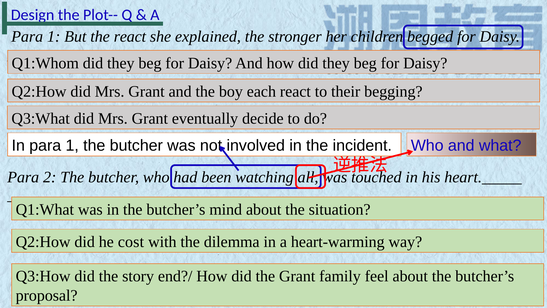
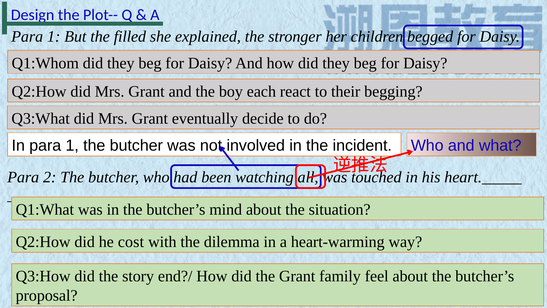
the react: react -> filled
